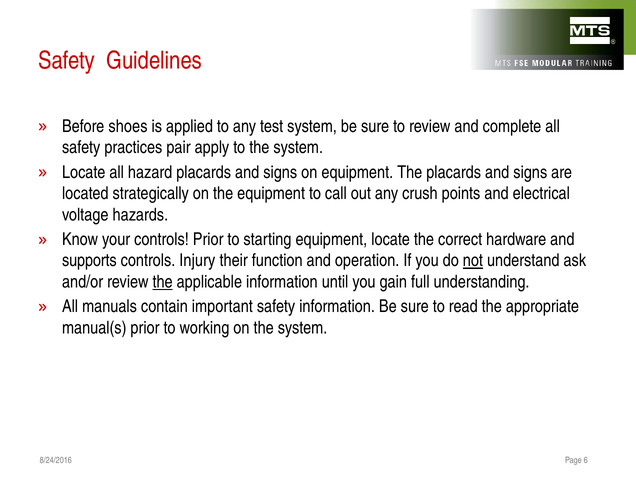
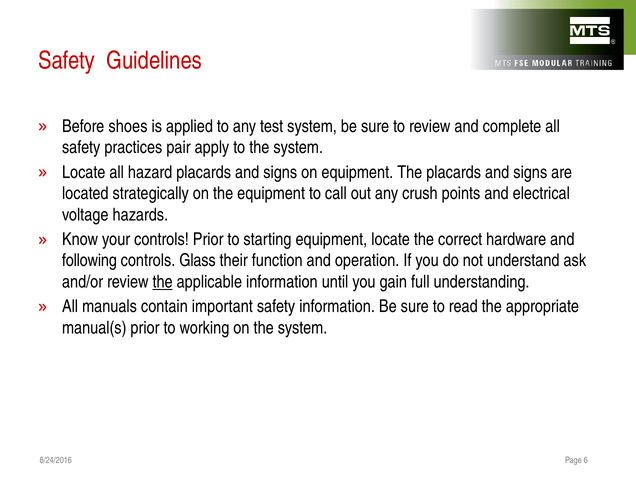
supports: supports -> following
Injury: Injury -> Glass
not underline: present -> none
